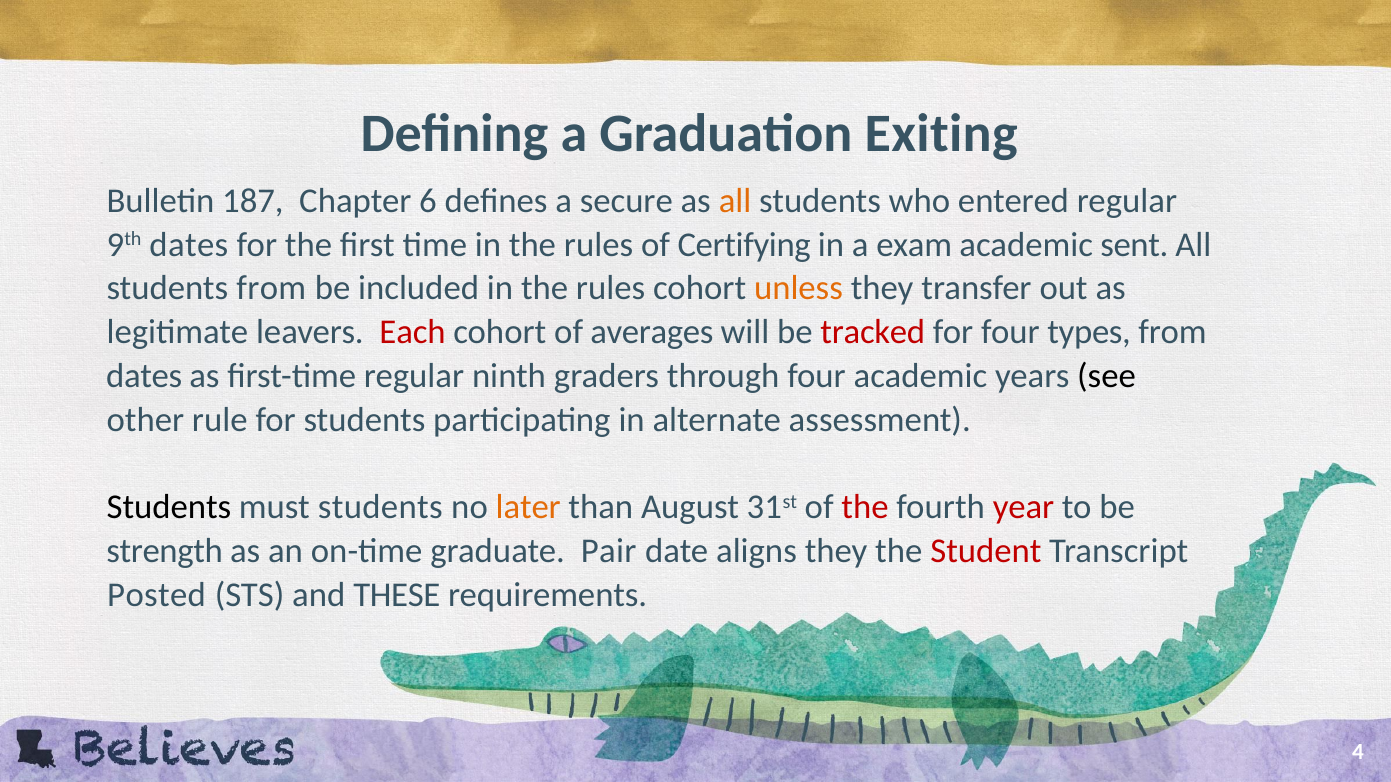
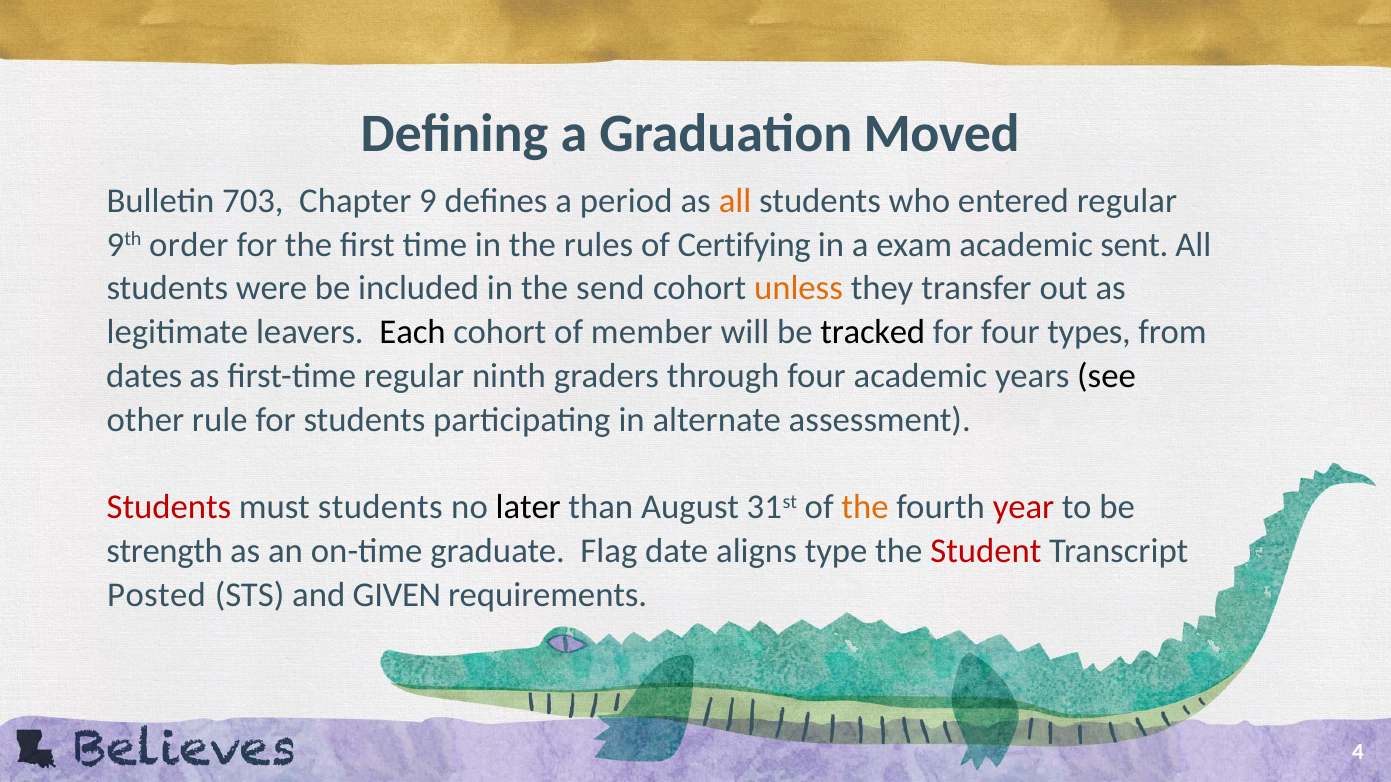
Exiting: Exiting -> Moved
187: 187 -> 703
6: 6 -> 9
secure: secure -> period
9th dates: dates -> order
students from: from -> were
included in the rules: rules -> send
Each colour: red -> black
averages: averages -> member
tracked colour: red -> black
Students at (169, 508) colour: black -> red
later colour: orange -> black
the at (865, 508) colour: red -> orange
Pair: Pair -> Flag
aligns they: they -> type
THESE: THESE -> GIVEN
